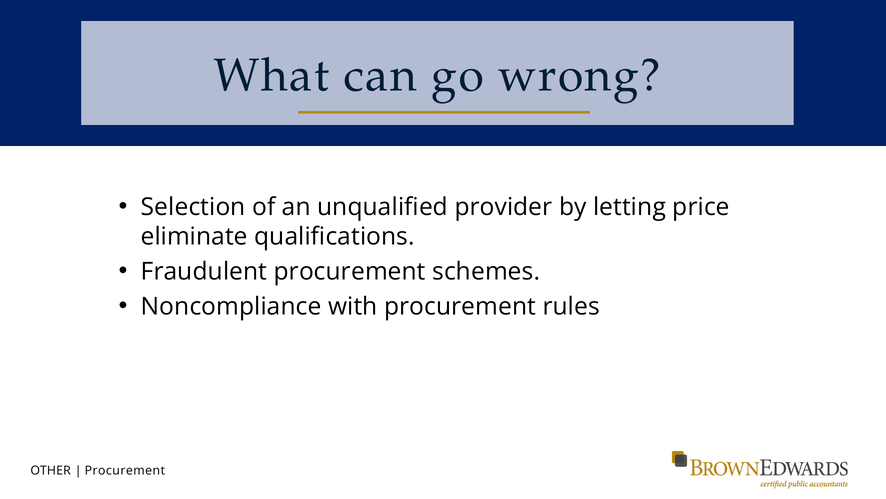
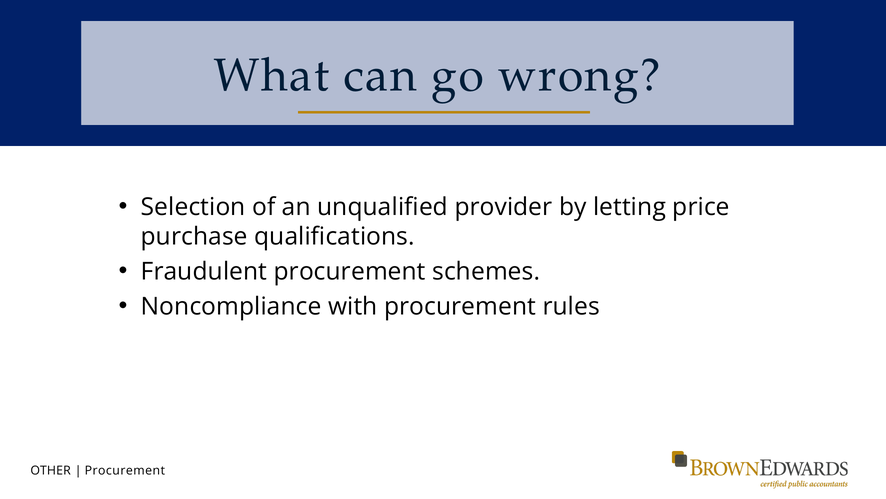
eliminate: eliminate -> purchase
